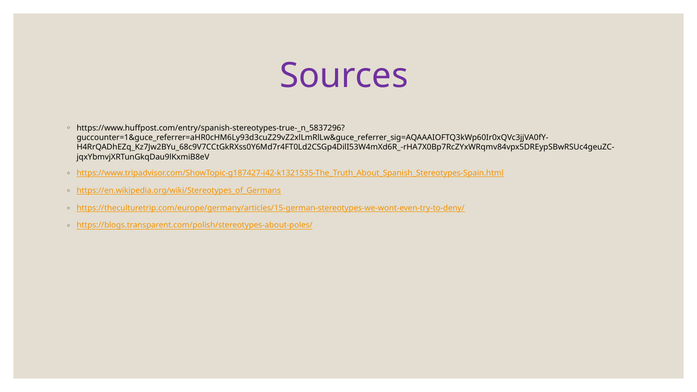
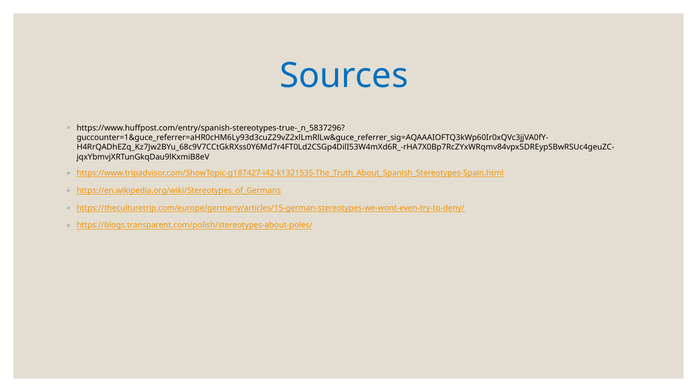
Sources colour: purple -> blue
